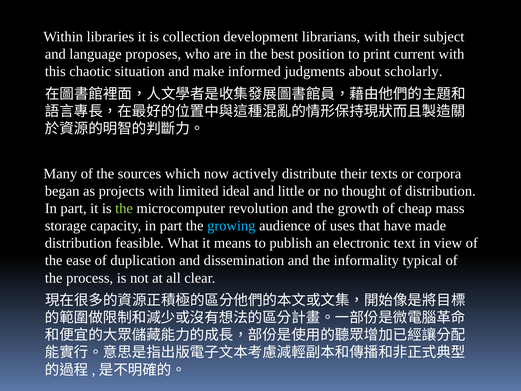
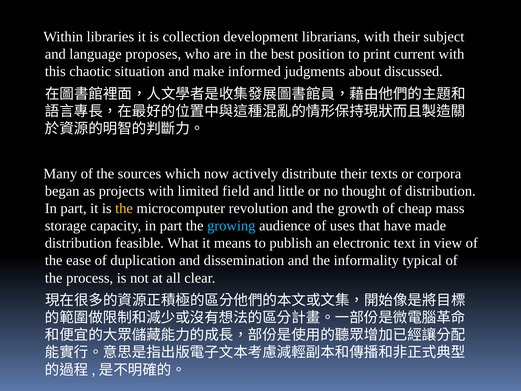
scholarly: scholarly -> discussed
ideal: ideal -> field
the at (124, 208) colour: light green -> yellow
